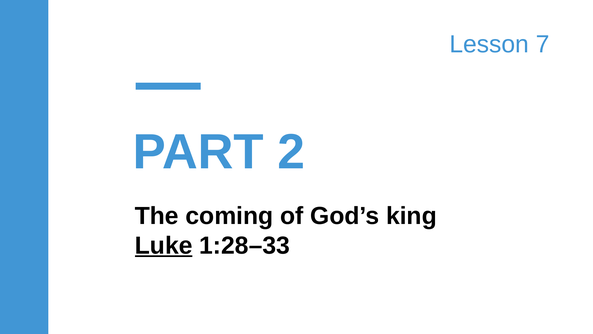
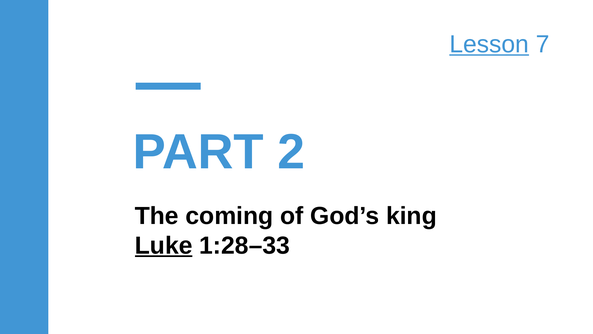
Lesson underline: none -> present
